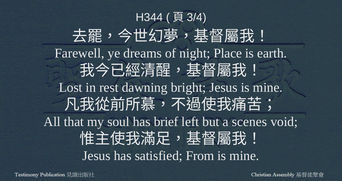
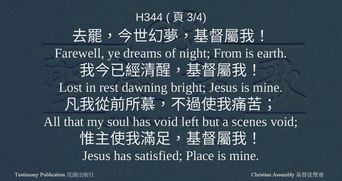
Place: Place -> From
has brief: brief -> void
From: From -> Place
